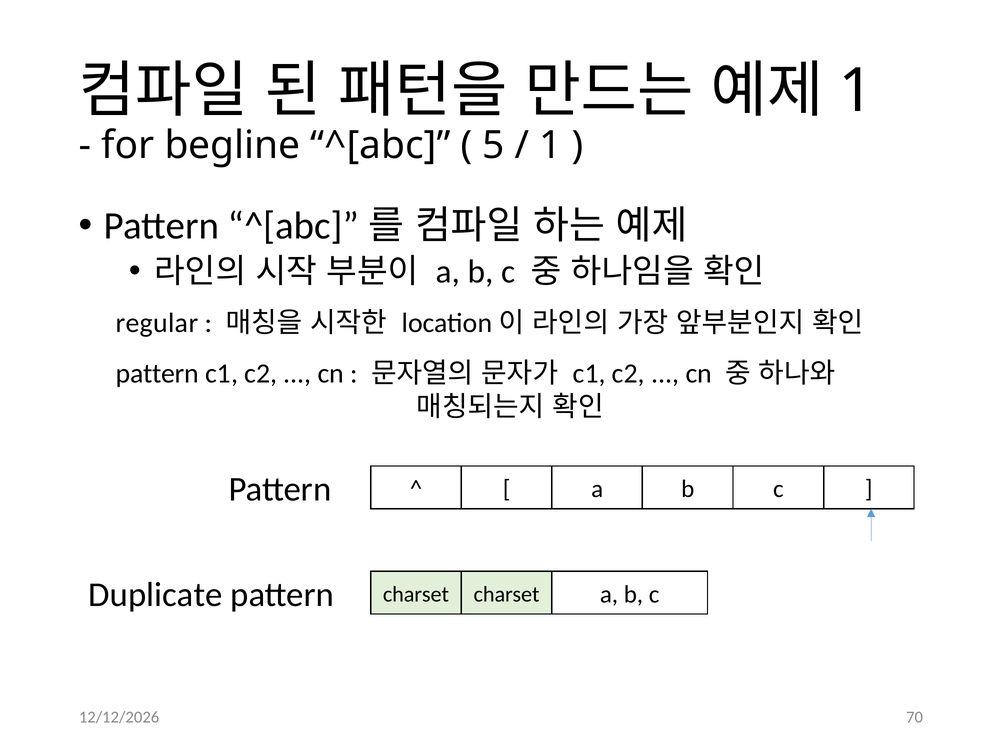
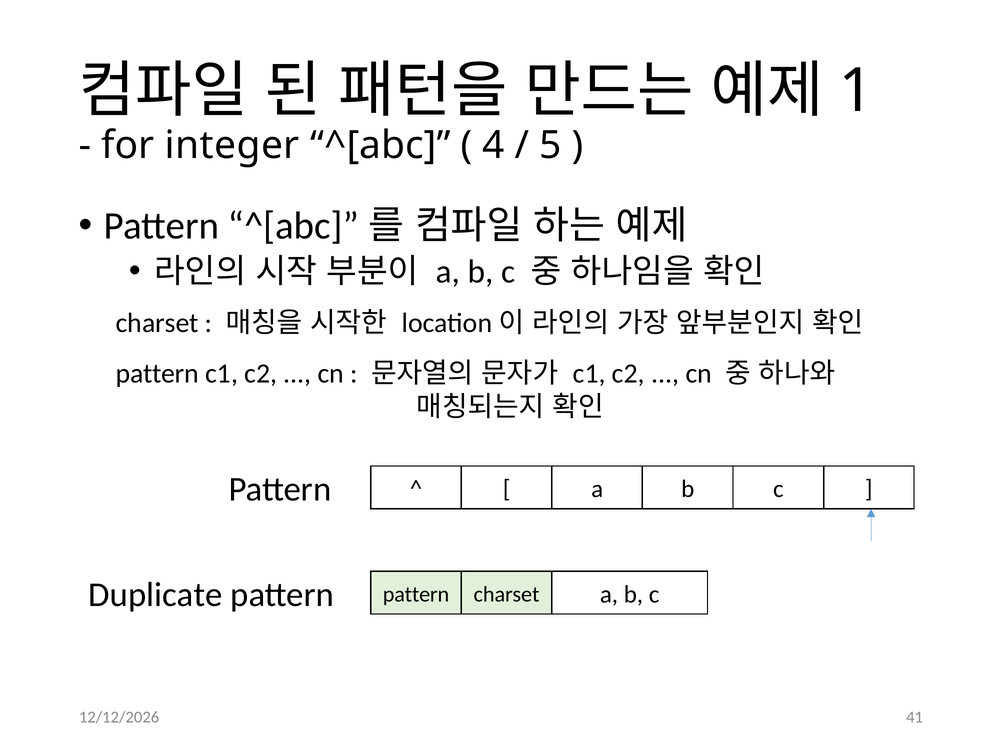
begline: begline -> integer
5: 5 -> 4
1 at (550, 145): 1 -> 5
regular at (157, 323): regular -> charset
charset at (416, 595): charset -> pattern
70: 70 -> 41
